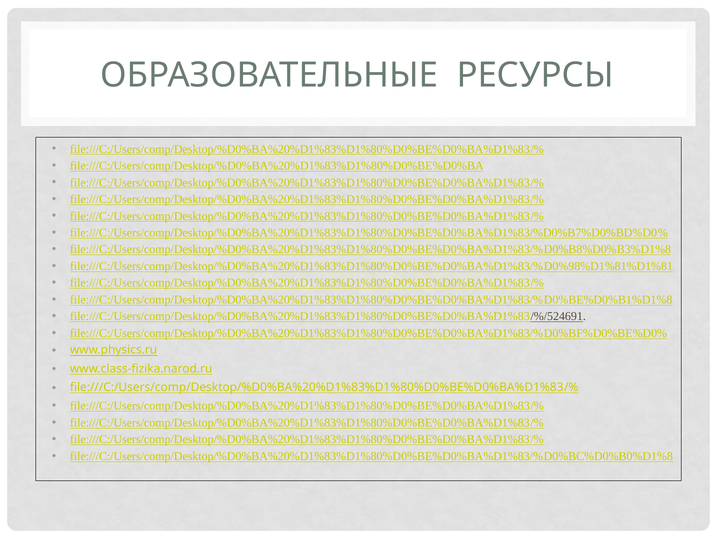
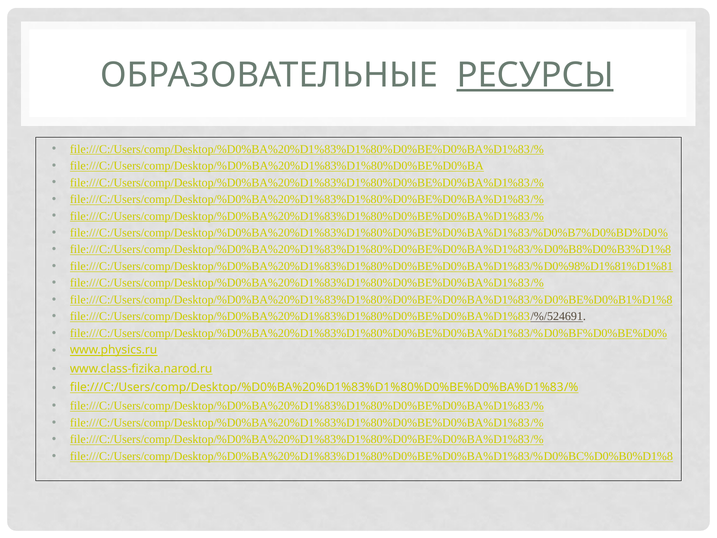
РЕСУРСЫ underline: none -> present
